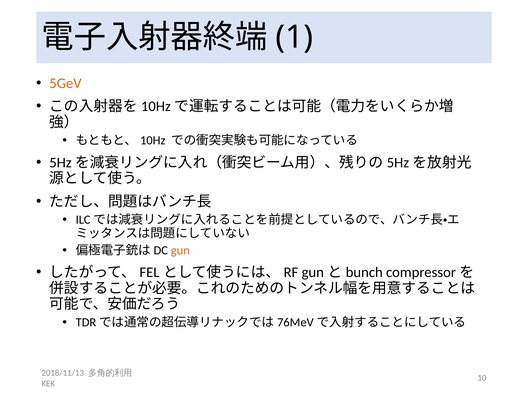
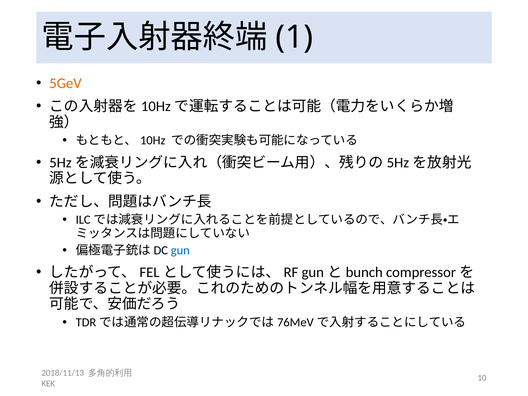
gun colour: orange -> blue
